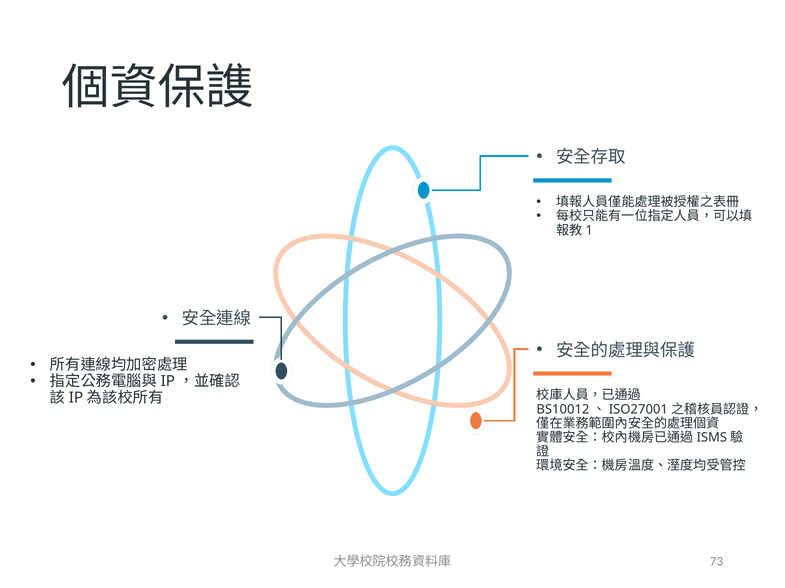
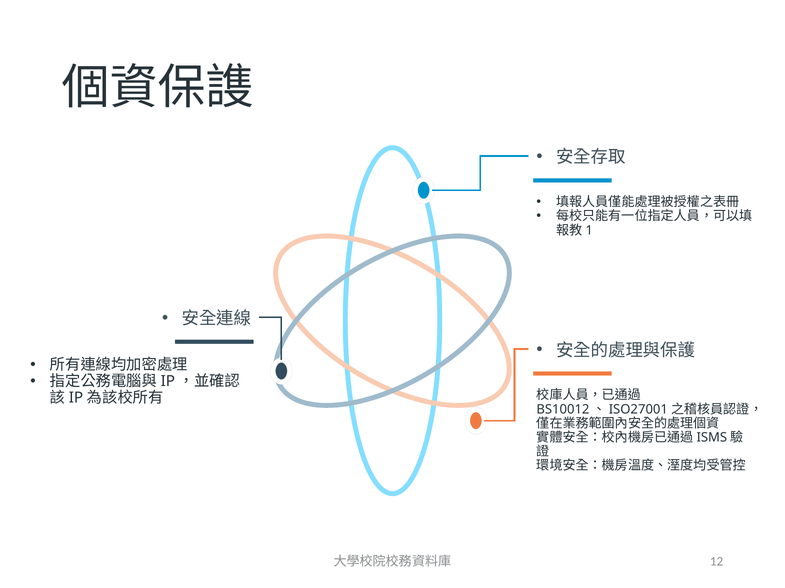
73: 73 -> 12
